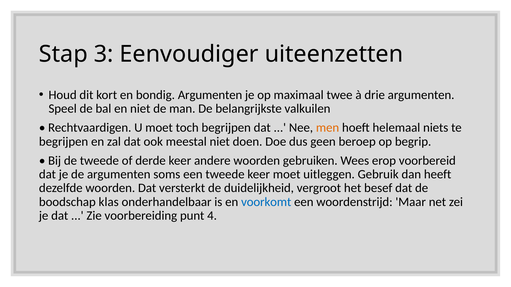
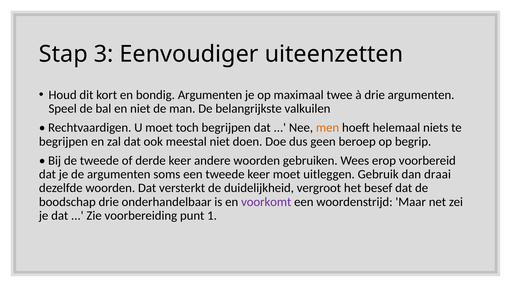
heeft: heeft -> draai
boodschap klas: klas -> drie
voorkomt colour: blue -> purple
4: 4 -> 1
